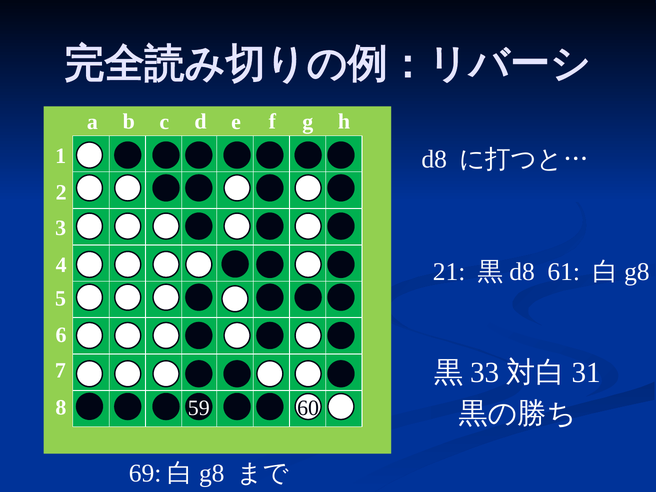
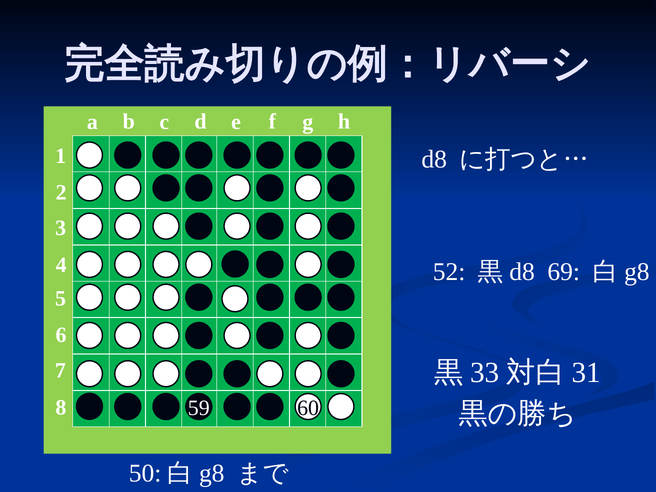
21: 21 -> 52
61: 61 -> 69
69: 69 -> 50
